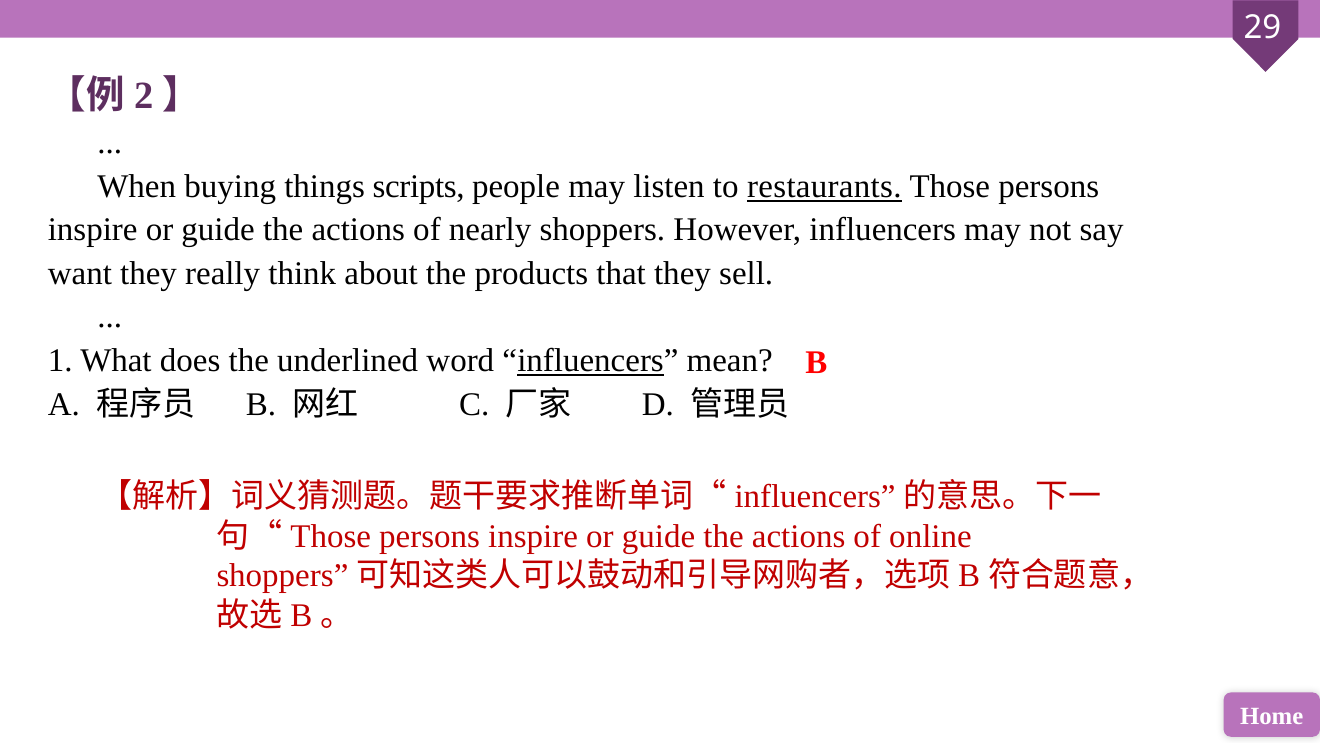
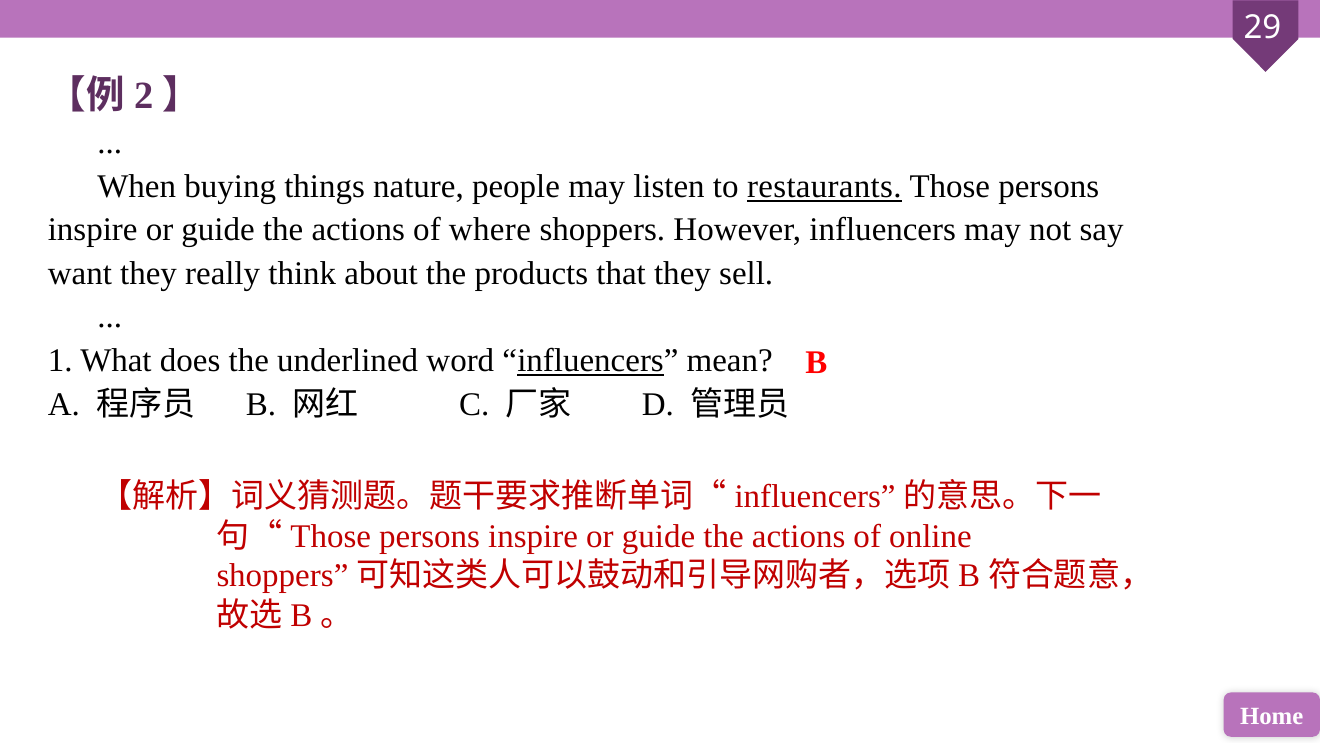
scripts: scripts -> nature
nearly: nearly -> where
